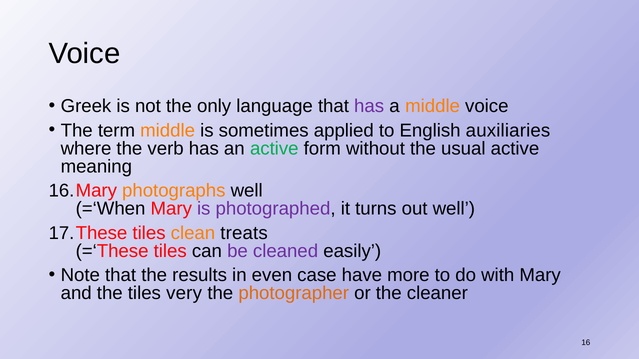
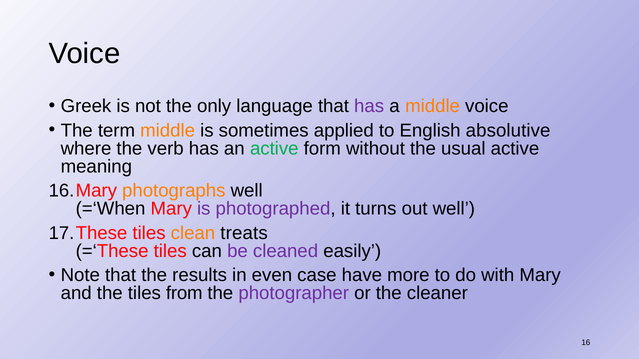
auxiliaries: auxiliaries -> absolutive
very: very -> from
photographer colour: orange -> purple
